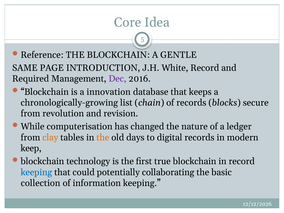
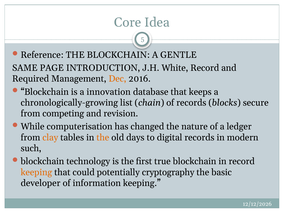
Dec colour: purple -> orange
revolution: revolution -> competing
keep: keep -> such
keeping at (36, 172) colour: blue -> orange
collaborating: collaborating -> cryptography
collection: collection -> developer
